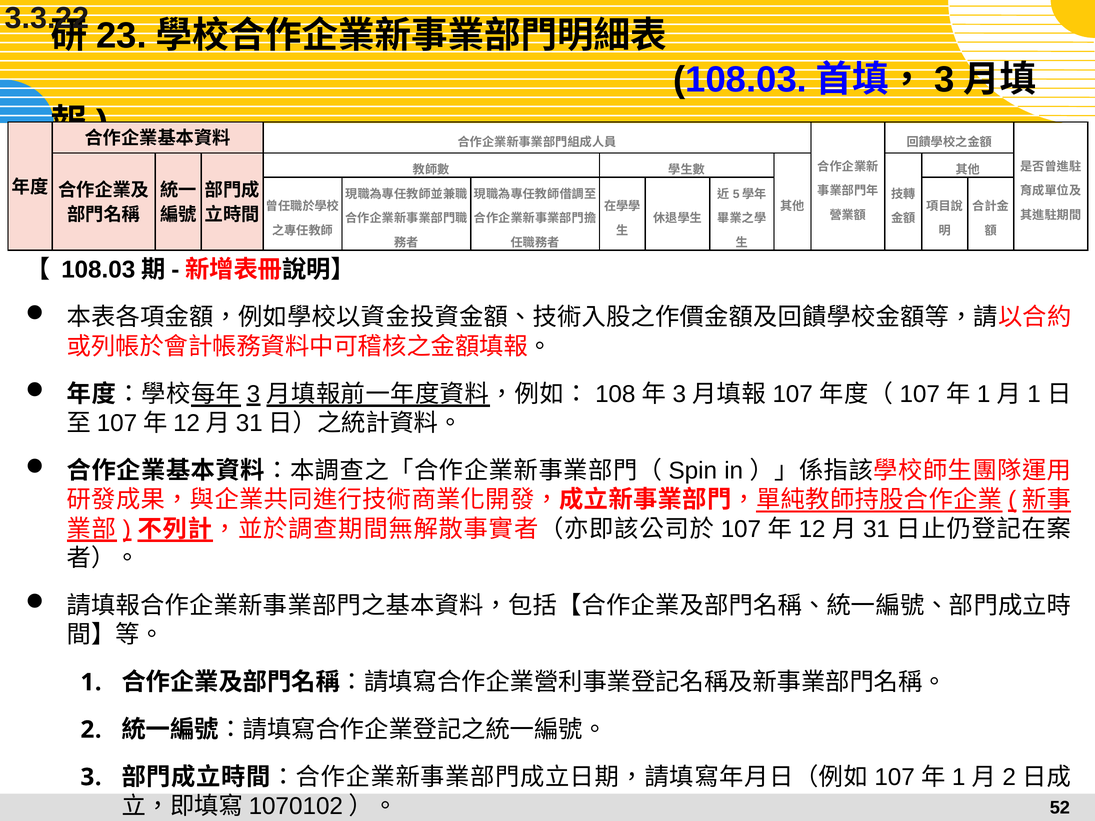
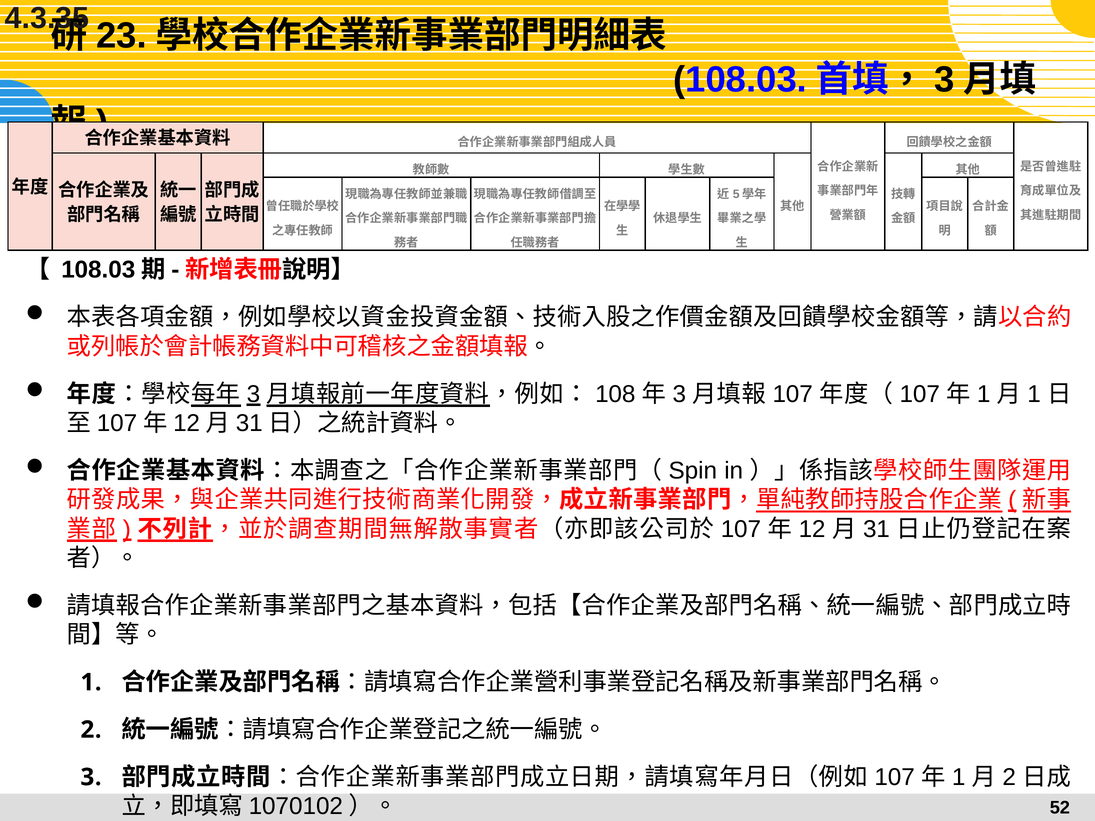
3.3.22: 3.3.22 -> 4.3.35
